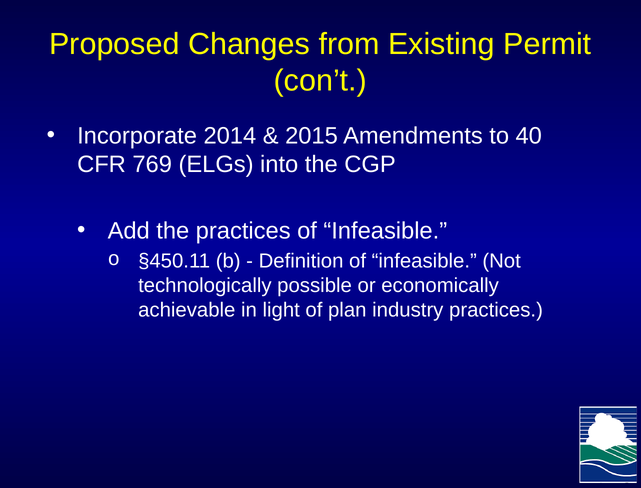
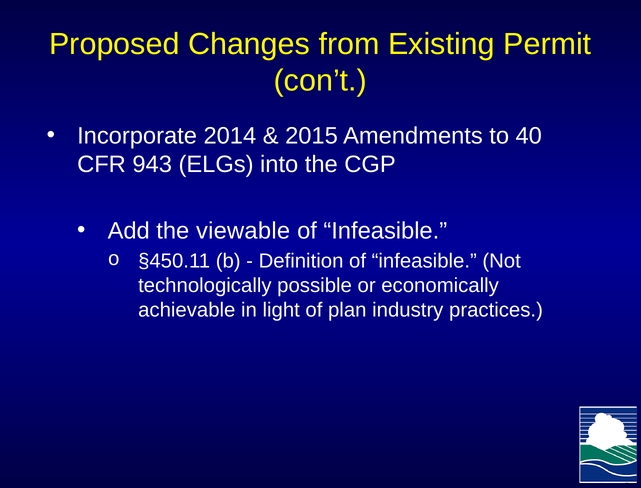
769: 769 -> 943
the practices: practices -> viewable
